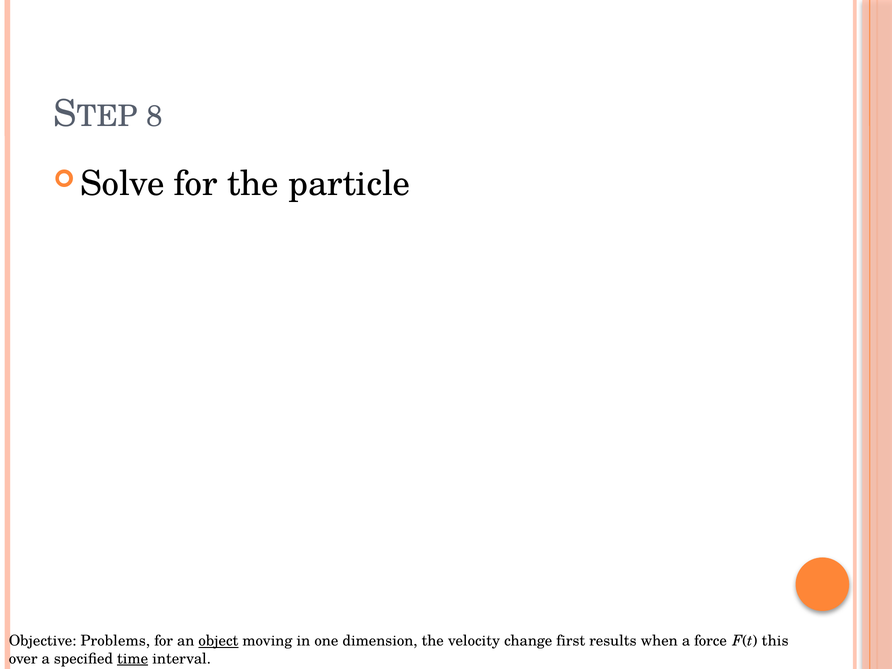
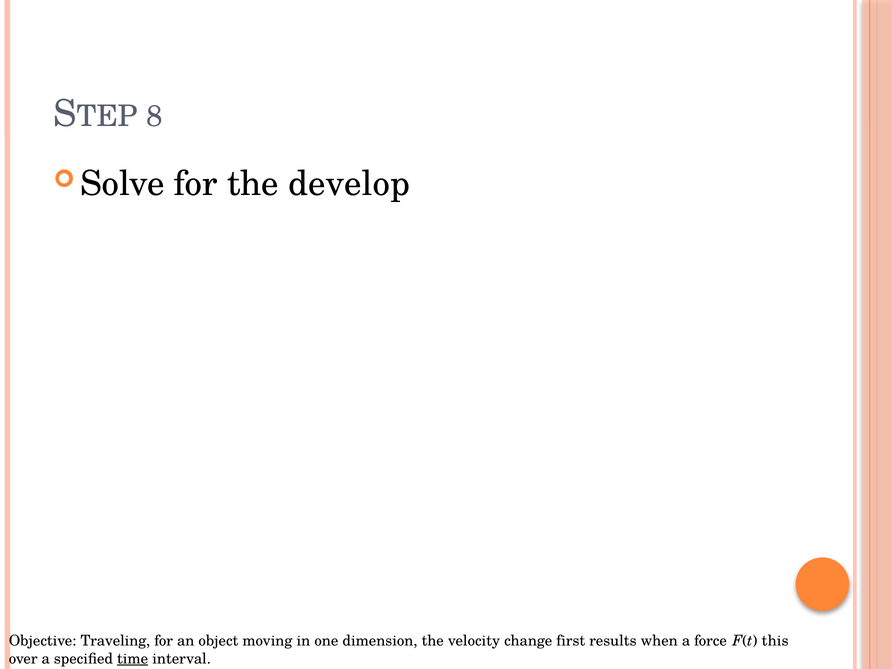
particle: particle -> develop
Problems: Problems -> Traveling
object underline: present -> none
